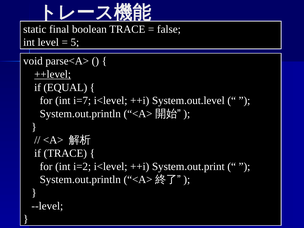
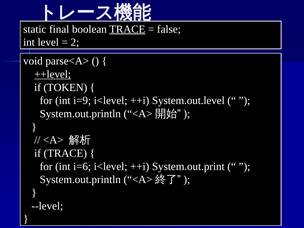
TRACE at (127, 29) underline: none -> present
5: 5 -> 2
EQUAL: EQUAL -> TOKEN
i=7: i=7 -> i=9
i=2: i=2 -> i=6
